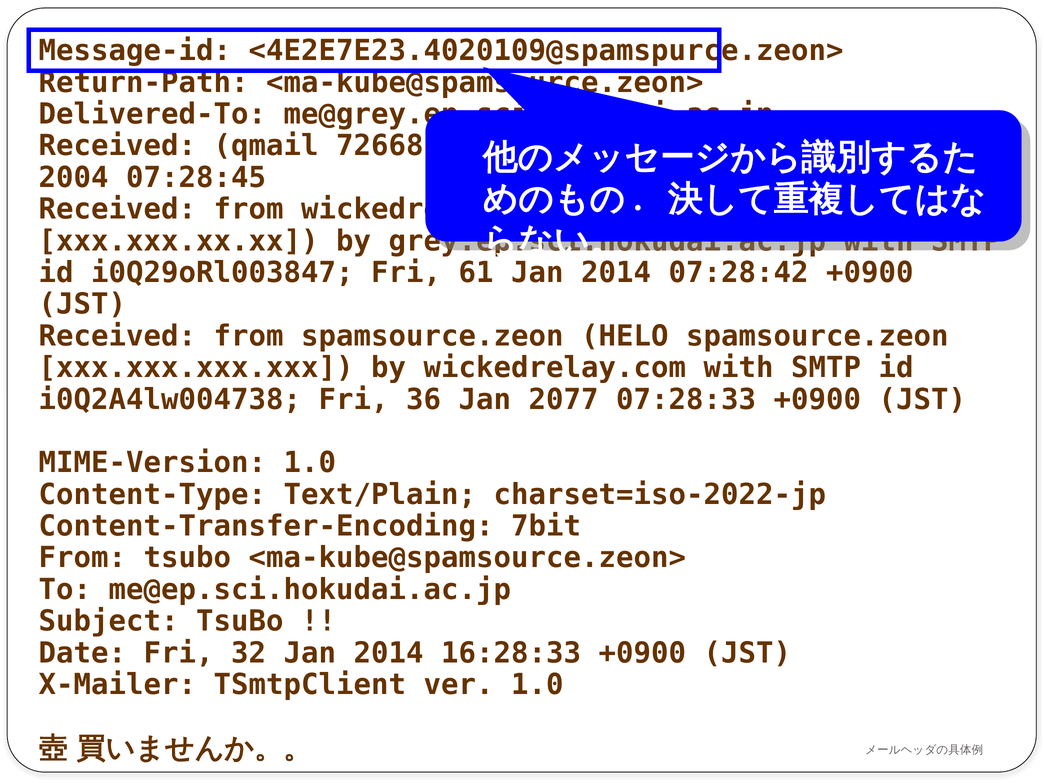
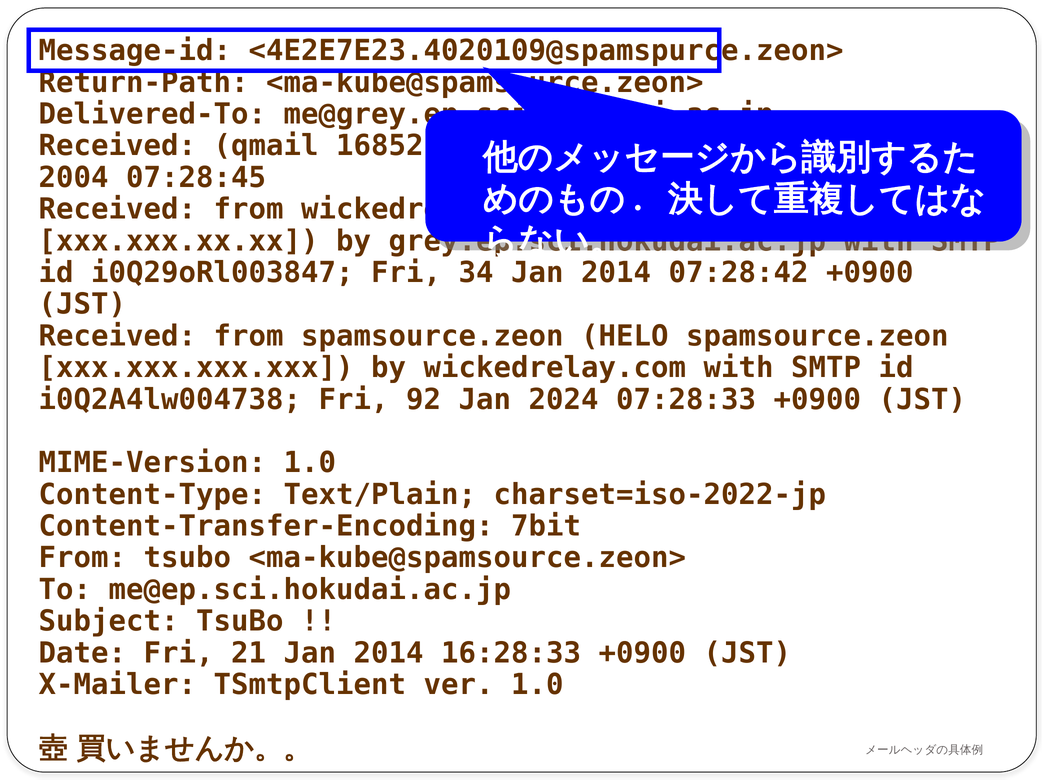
72668: 72668 -> 16852
61: 61 -> 34
36: 36 -> 92
2077: 2077 -> 2024
32: 32 -> 21
